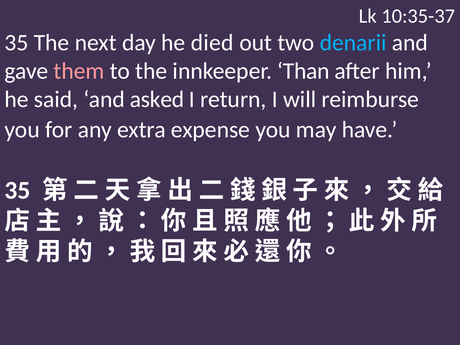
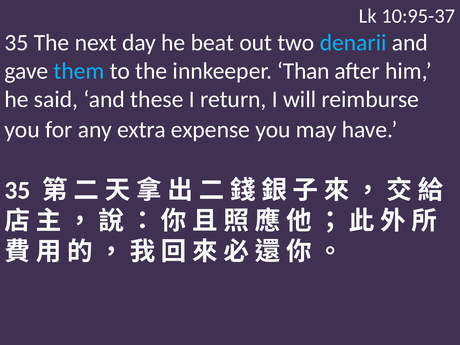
10:35-37: 10:35-37 -> 10:95-37
died: died -> beat
them colour: pink -> light blue
asked: asked -> these
